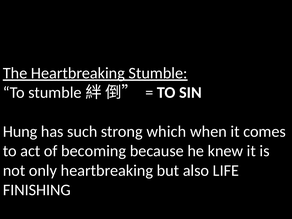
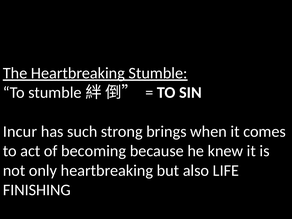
Hung: Hung -> Incur
which: which -> brings
